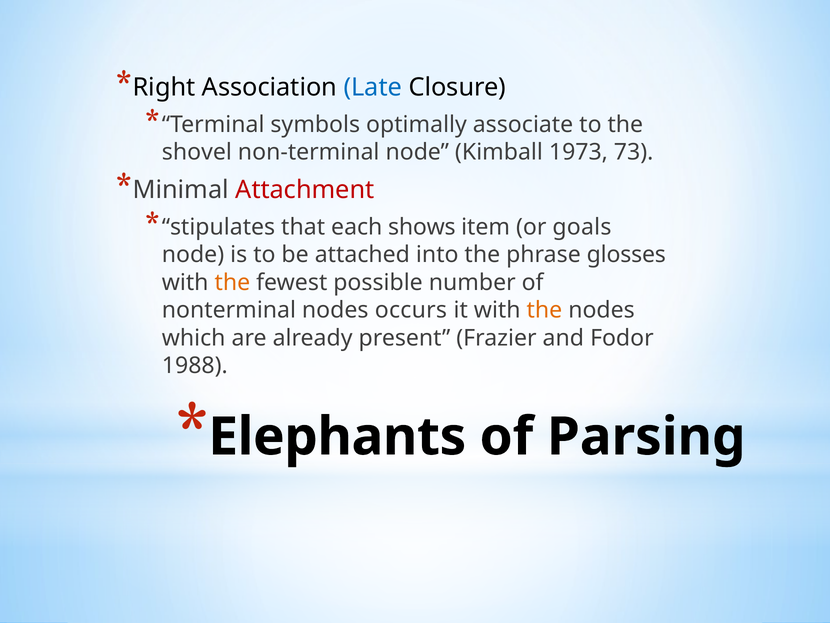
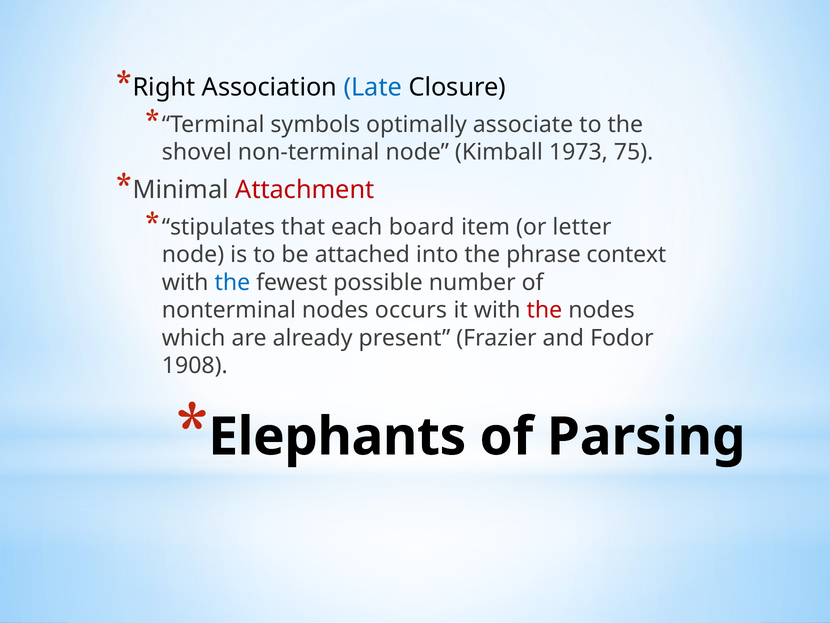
73: 73 -> 75
shows: shows -> board
goals: goals -> letter
glosses: glosses -> context
the at (232, 282) colour: orange -> blue
the at (544, 310) colour: orange -> red
1988: 1988 -> 1908
